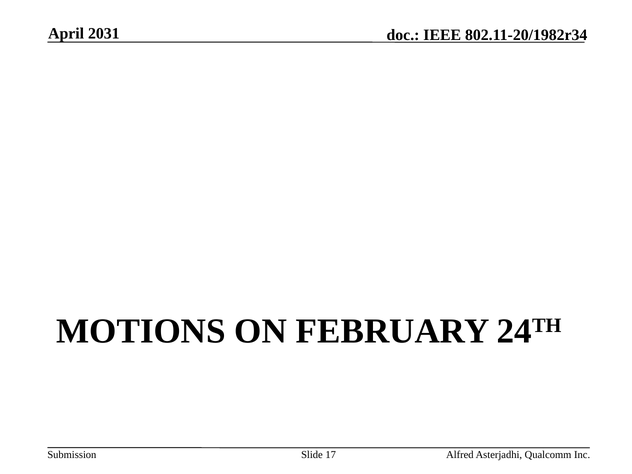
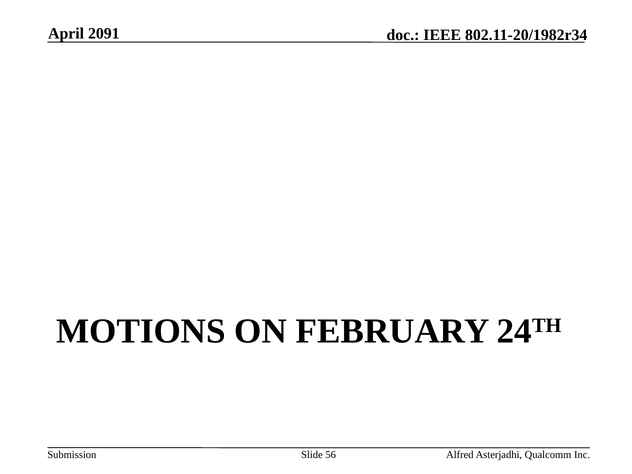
2031: 2031 -> 2091
17: 17 -> 56
